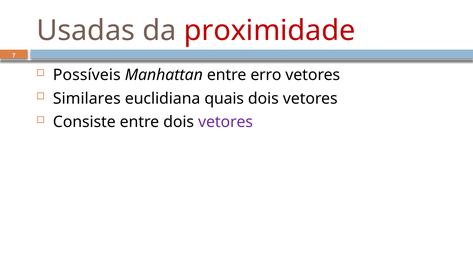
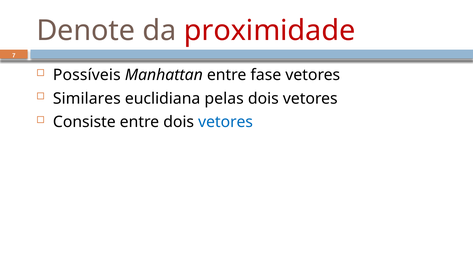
Usadas: Usadas -> Denote
erro: erro -> fase
quais: quais -> pelas
vetores at (226, 122) colour: purple -> blue
